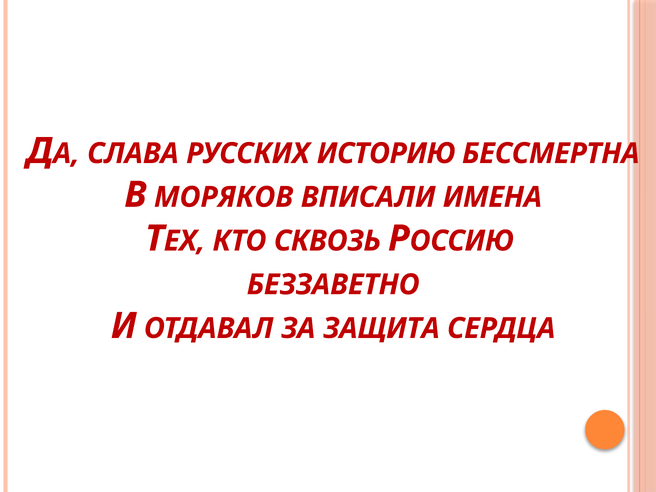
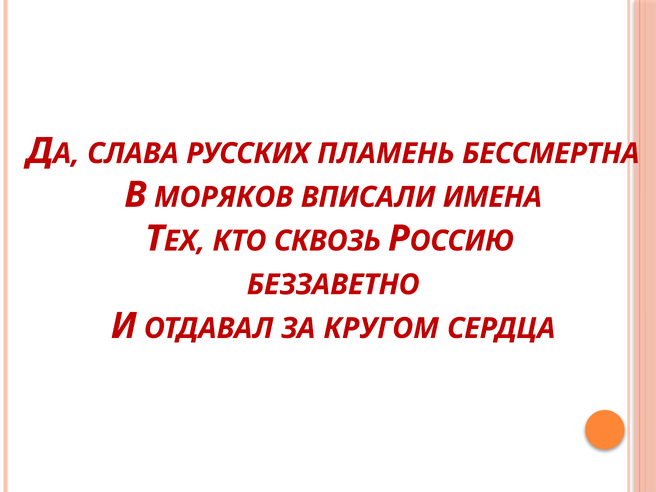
ИСТОРИЮ: ИСТОРИЮ -> ПЛАМЕНЬ
ЗАЩИТА: ЗАЩИТА -> КРУГОМ
